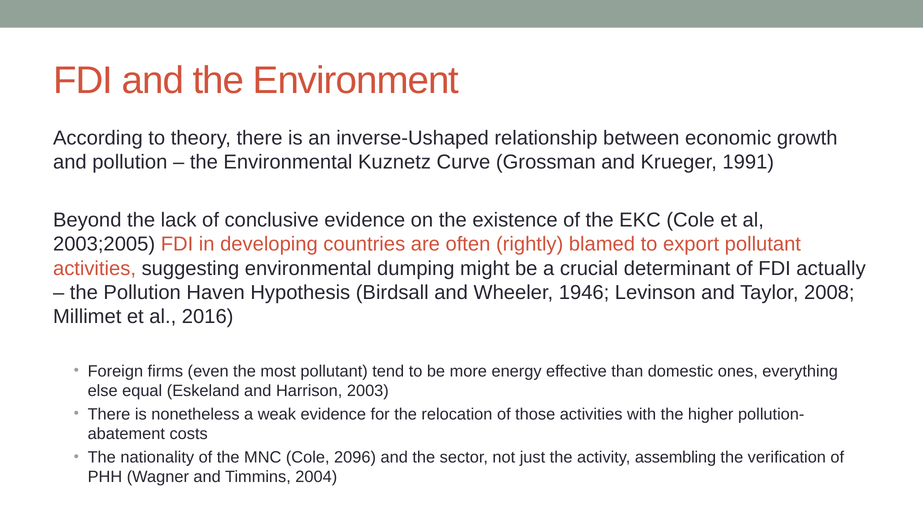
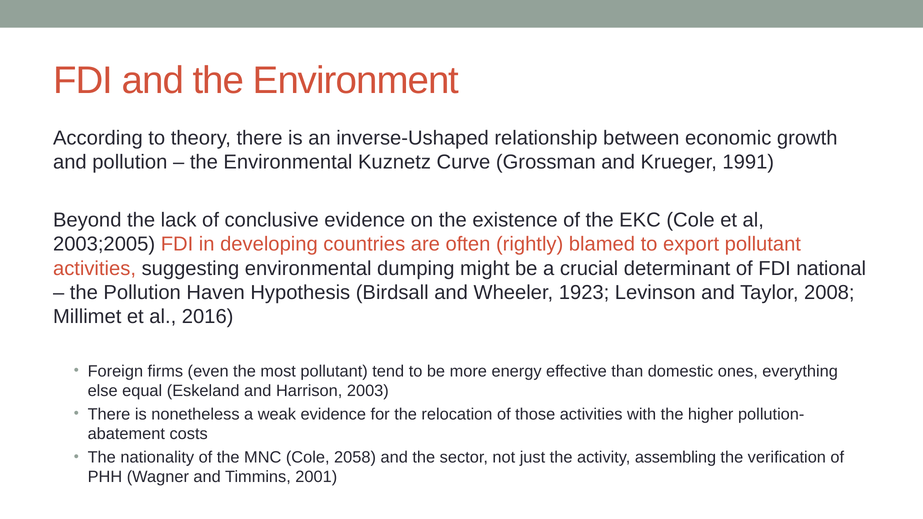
actually: actually -> national
1946: 1946 -> 1923
2096: 2096 -> 2058
2004: 2004 -> 2001
